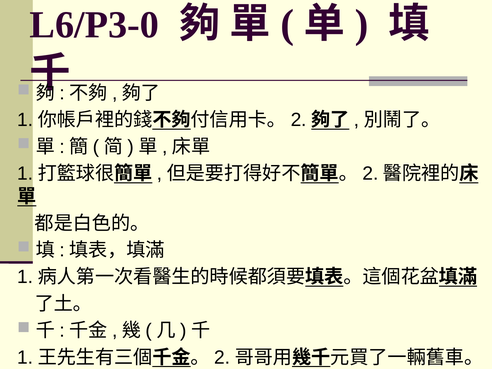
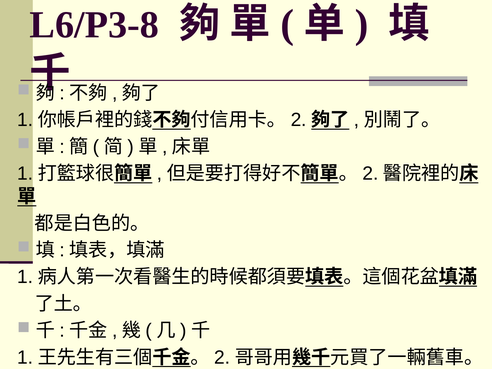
L6/P3-0: L6/P3-0 -> L6/P3-8
